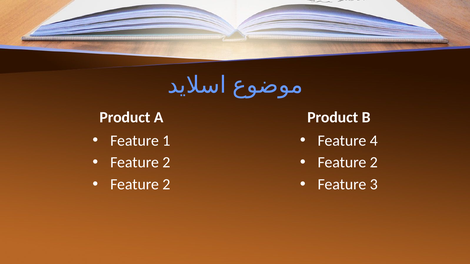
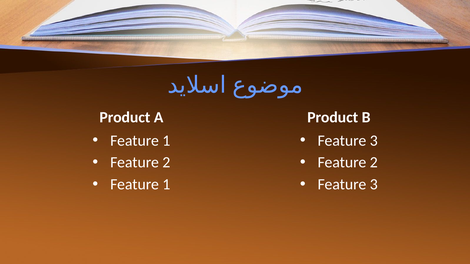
4 at (374, 141): 4 -> 3
2 at (166, 185): 2 -> 1
